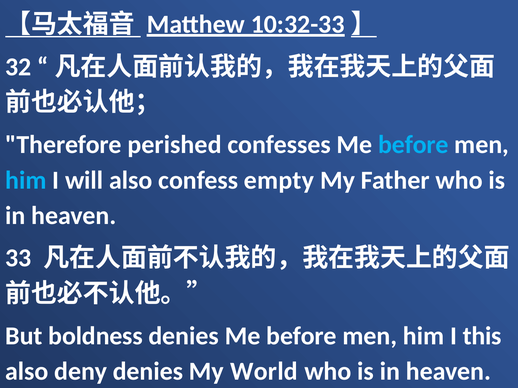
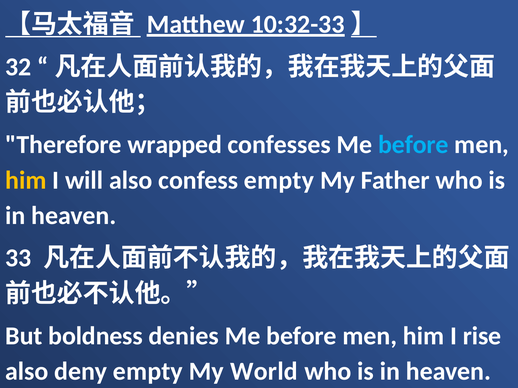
perished: perished -> wrapped
him at (26, 180) colour: light blue -> yellow
this: this -> rise
deny denies: denies -> empty
